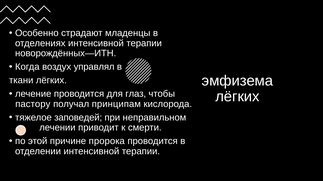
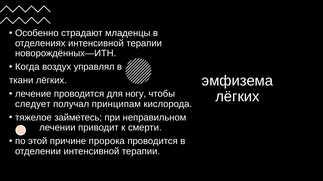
глаз: глаз -> ногу
пастору: пастору -> следует
заповедей: заповедей -> займетесь
